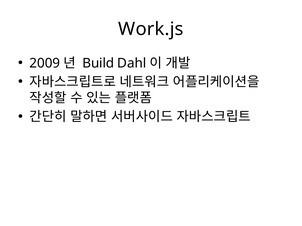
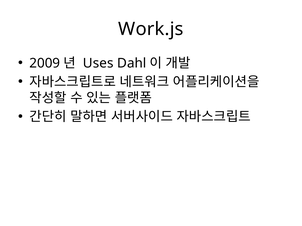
Build: Build -> Uses
